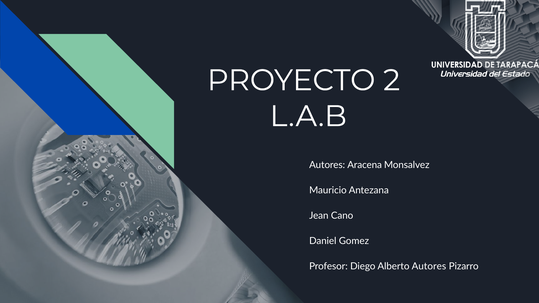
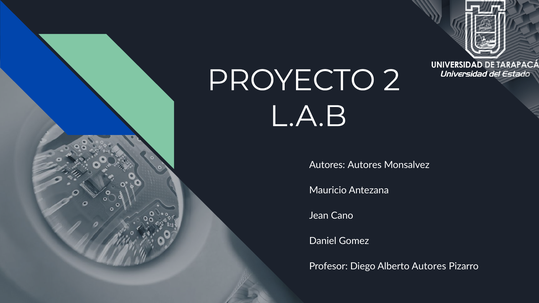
Autores Aracena: Aracena -> Autores
